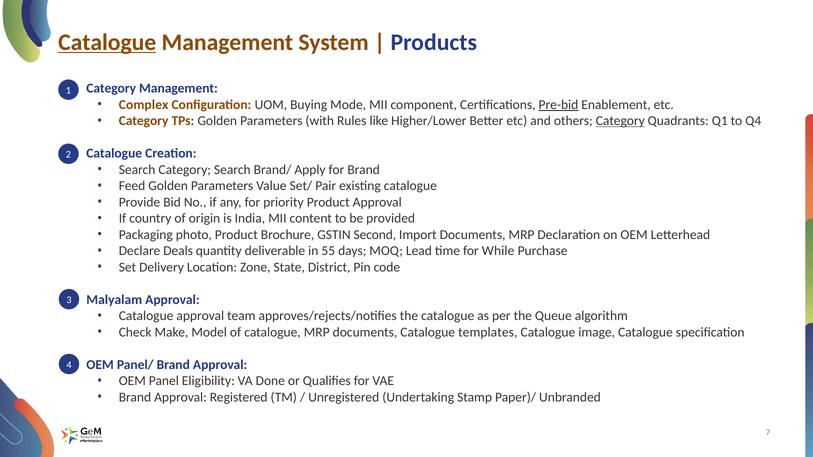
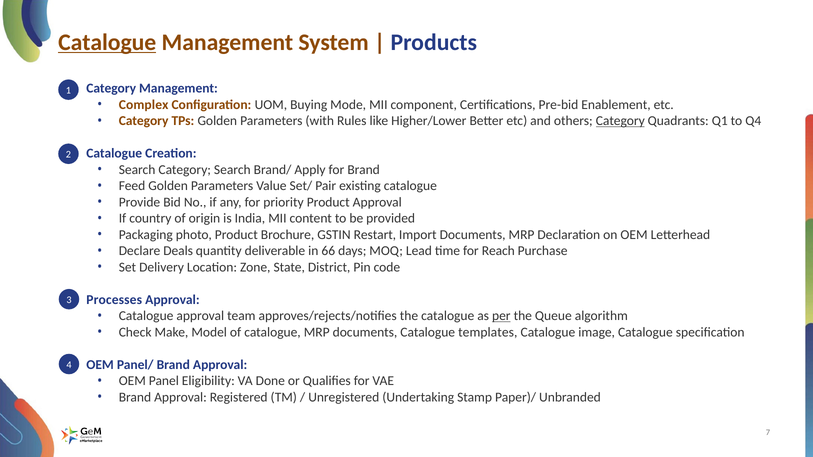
Pre-bid underline: present -> none
Second: Second -> Restart
55: 55 -> 66
While: While -> Reach
Malyalam: Malyalam -> Processes
per underline: none -> present
